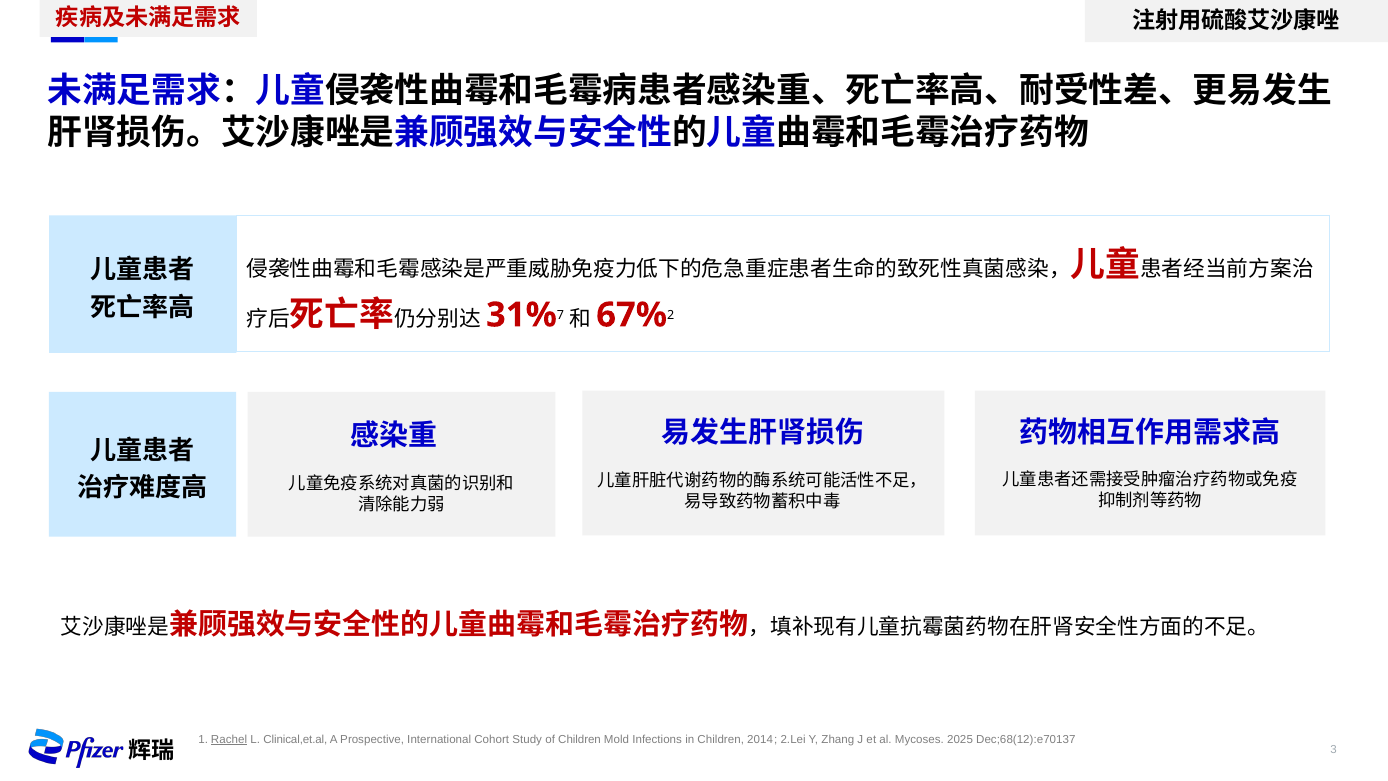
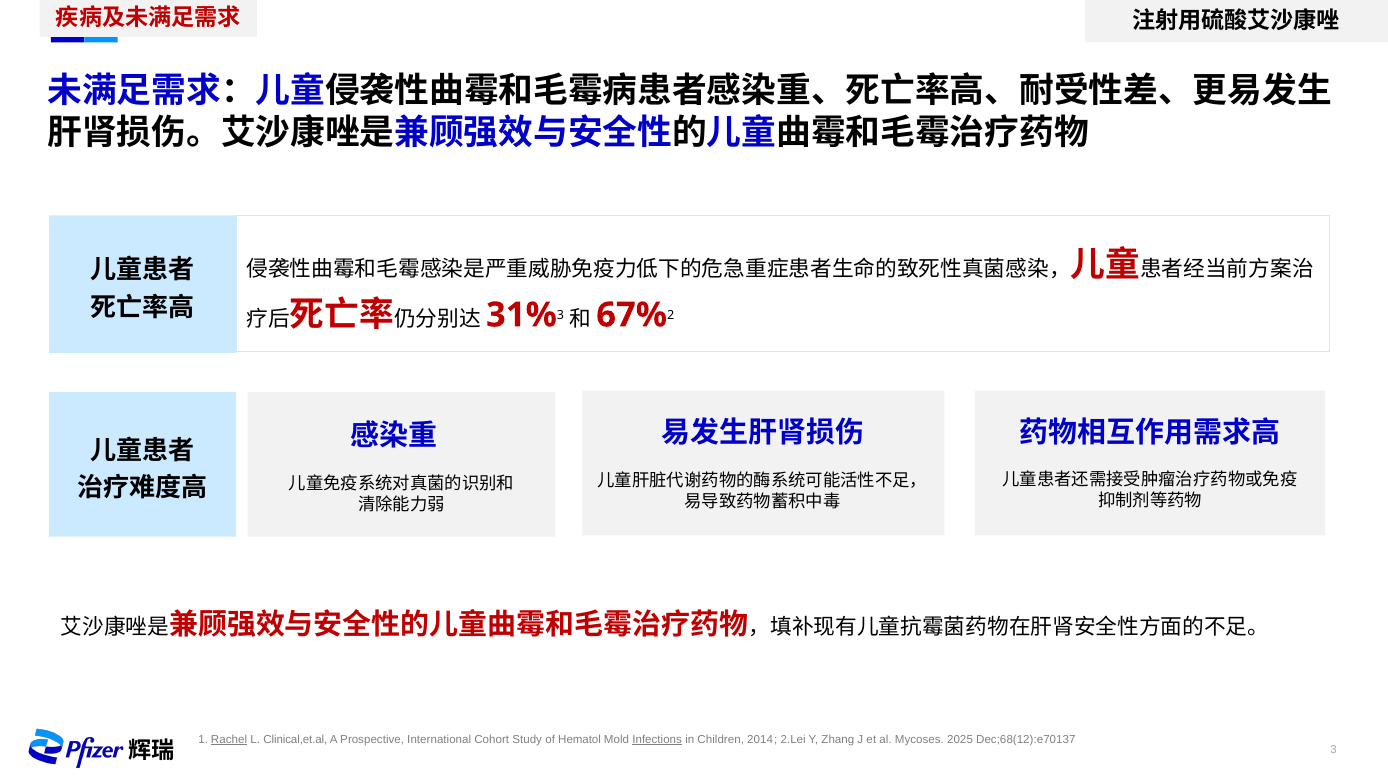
7 at (561, 316): 7 -> 3
of Children: Children -> Hematol
Infections underline: none -> present
